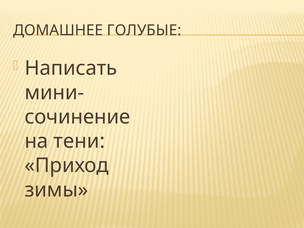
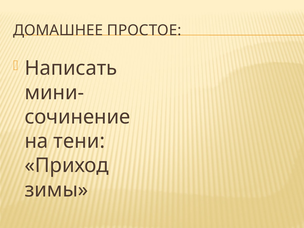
ГОЛУБЫЕ: ГОЛУБЫЕ -> ПРОСТОЕ
